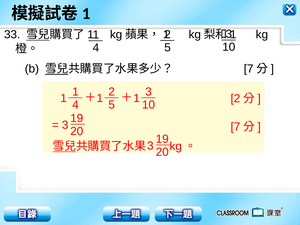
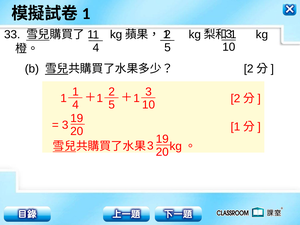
7 at (249, 69): 7 -> 2
20 7: 7 -> 1
